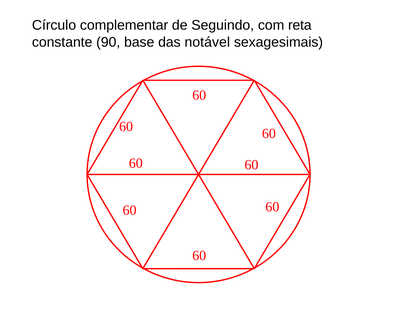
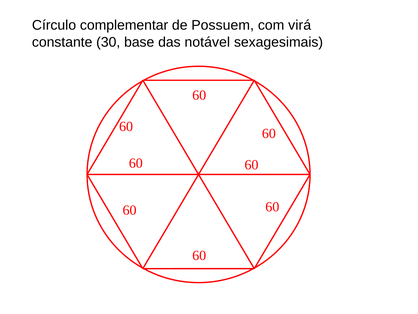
Seguindo: Seguindo -> Possuem
reta: reta -> virá
90: 90 -> 30
